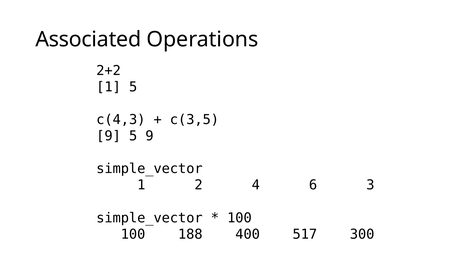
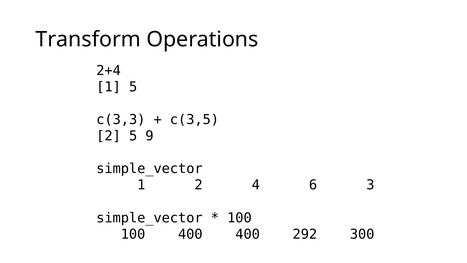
Associated: Associated -> Transform
2+2: 2+2 -> 2+4
c(4,3: c(4,3 -> c(3,3
9 at (109, 136): 9 -> 2
100 188: 188 -> 400
517: 517 -> 292
